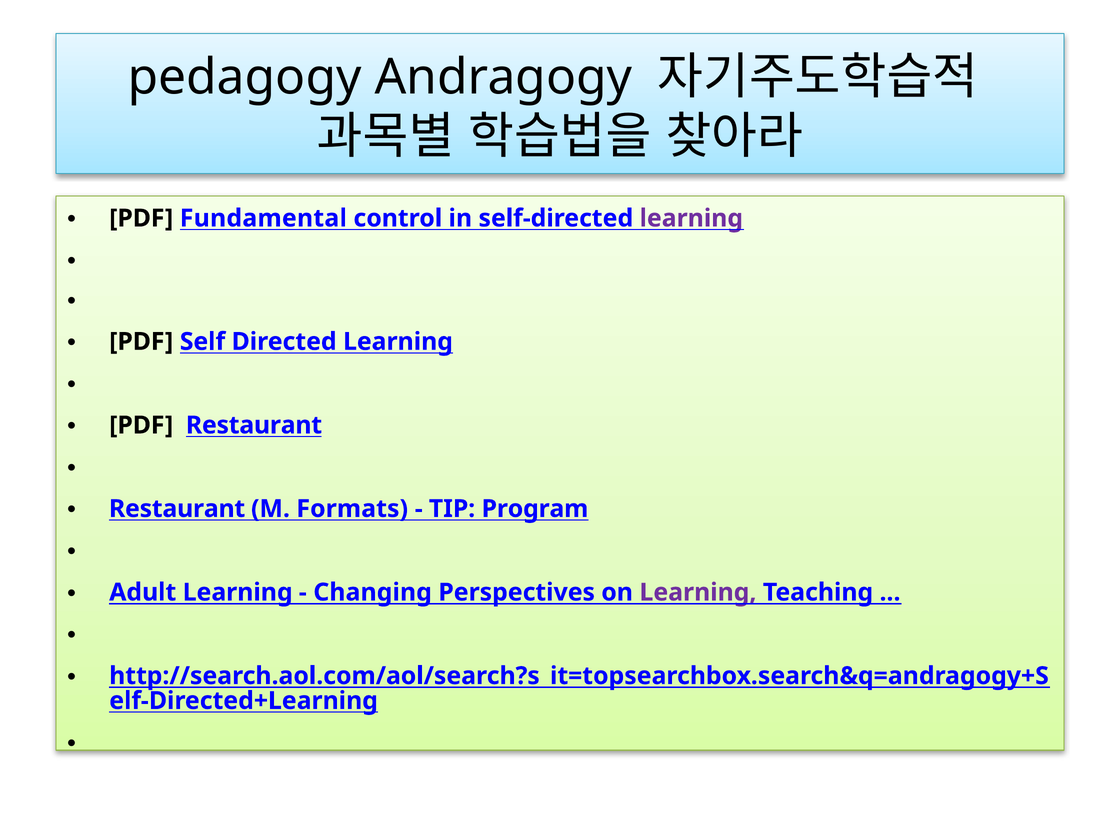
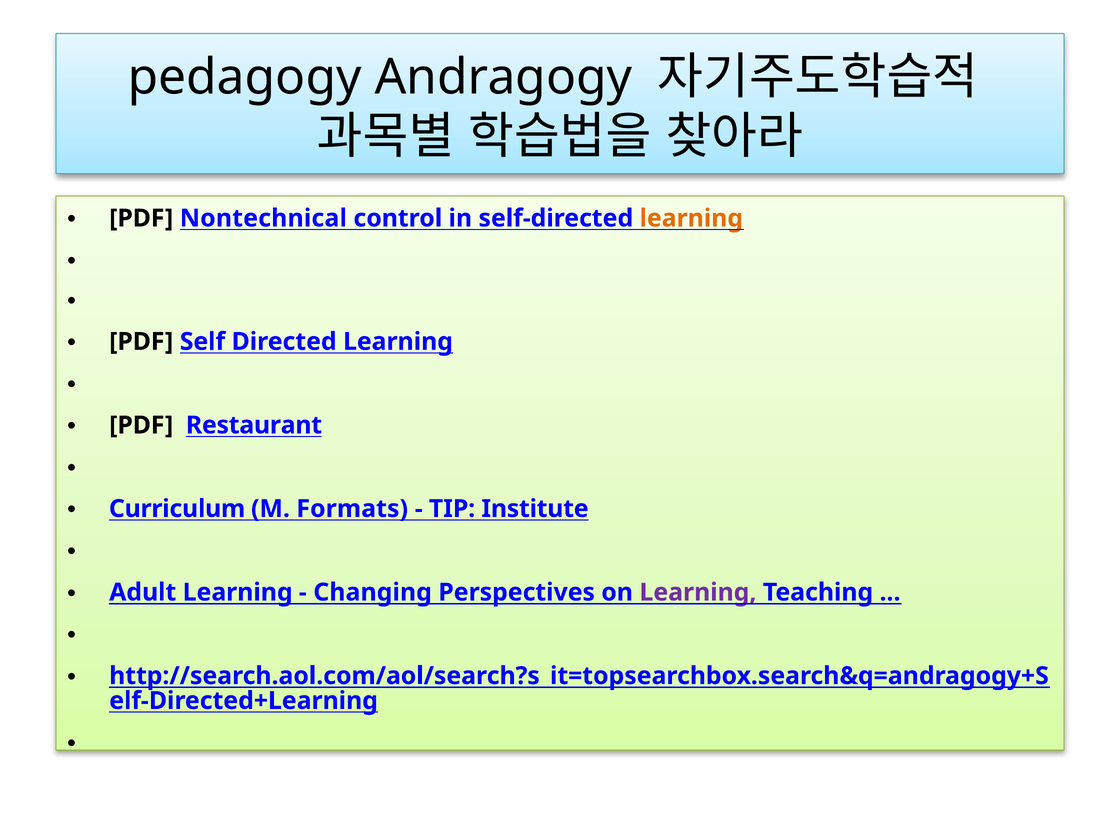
Fundamental: Fundamental -> Nontechnical
learning at (691, 218) colour: purple -> orange
Restaurant at (177, 509): Restaurant -> Curriculum
Program: Program -> Institute
